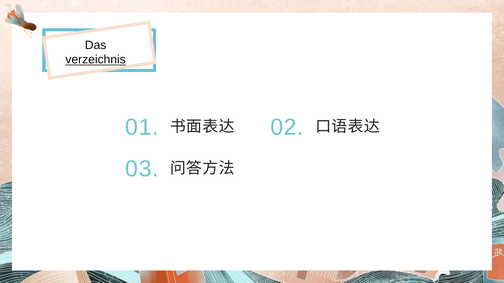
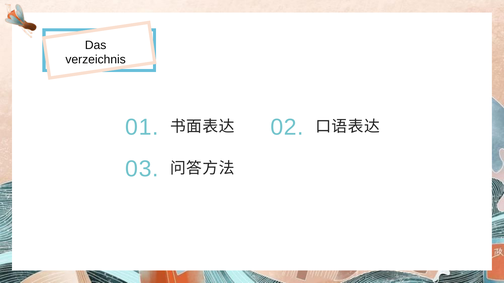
verzeichnis underline: present -> none
